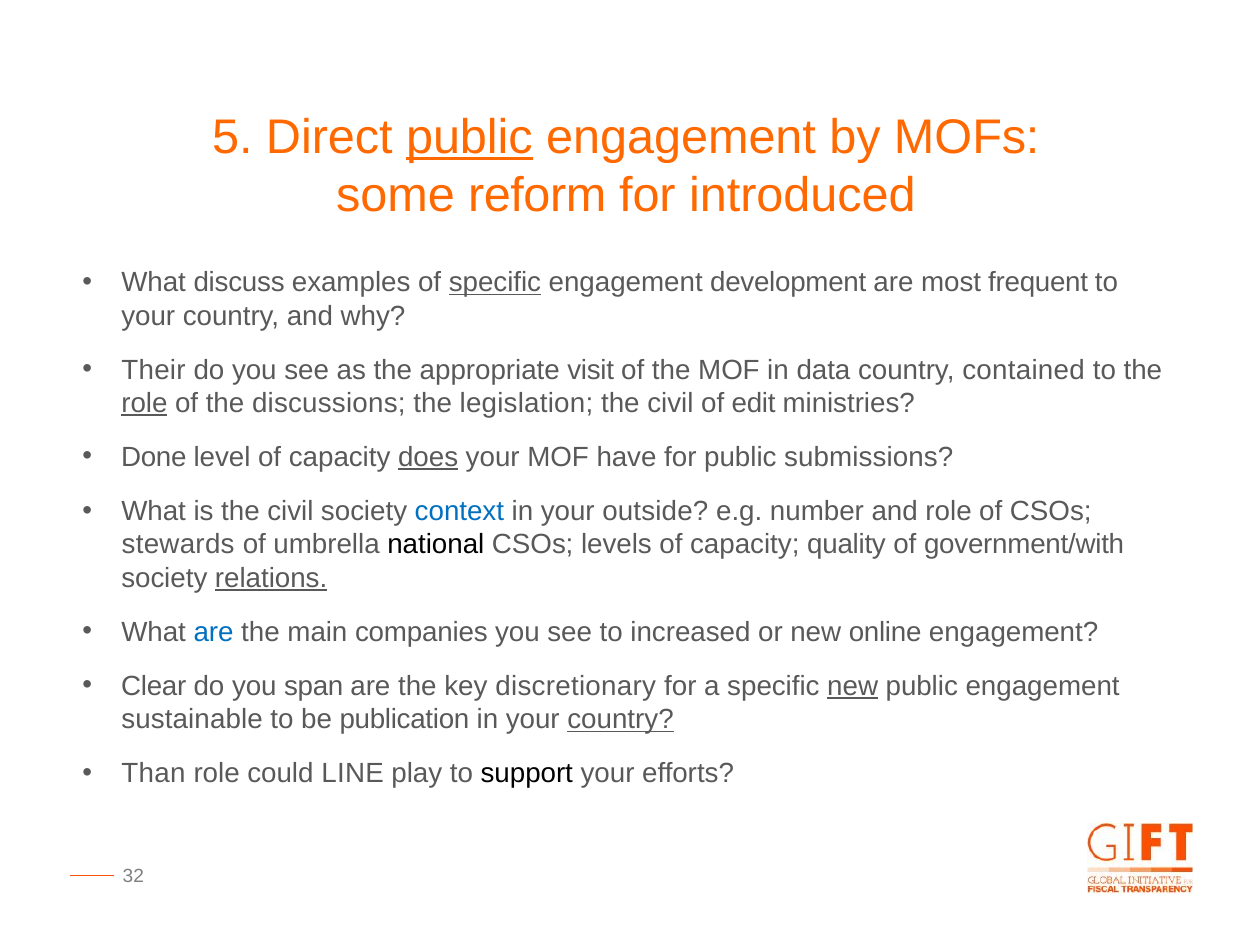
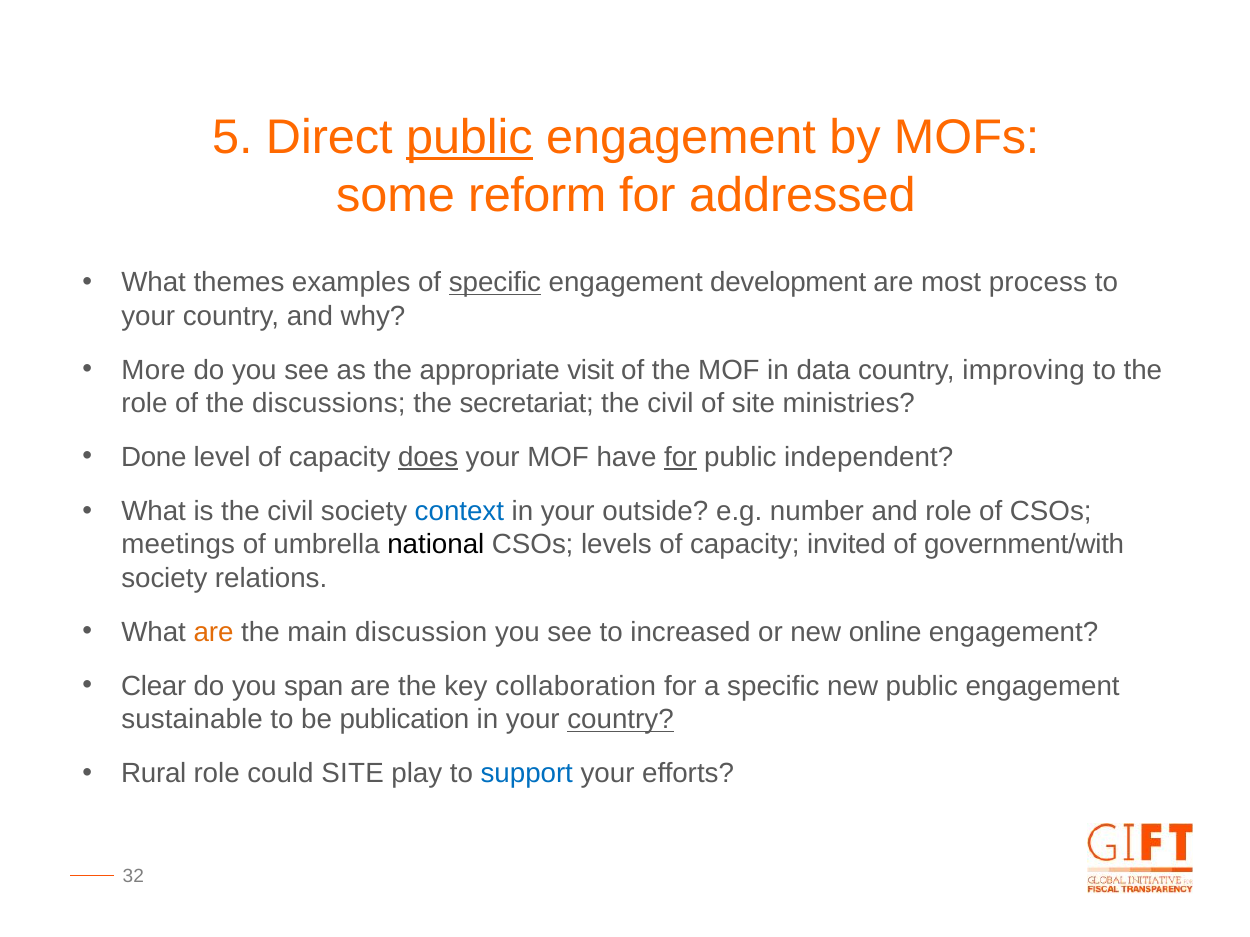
introduced: introduced -> addressed
discuss: discuss -> themes
frequent: frequent -> process
Their: Their -> More
contained: contained -> improving
role at (144, 403) underline: present -> none
legislation: legislation -> secretariat
of edit: edit -> site
for at (680, 458) underline: none -> present
submissions: submissions -> independent
stewards: stewards -> meetings
quality: quality -> invited
relations underline: present -> none
are at (214, 633) colour: blue -> orange
companies: companies -> discussion
discretionary: discretionary -> collaboration
new at (853, 687) underline: present -> none
Than: Than -> Rural
could LINE: LINE -> SITE
support colour: black -> blue
